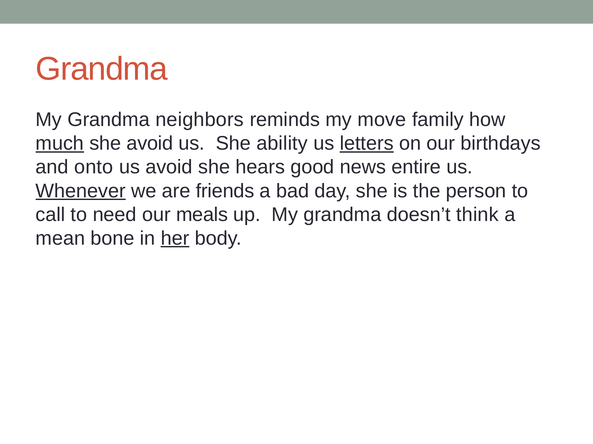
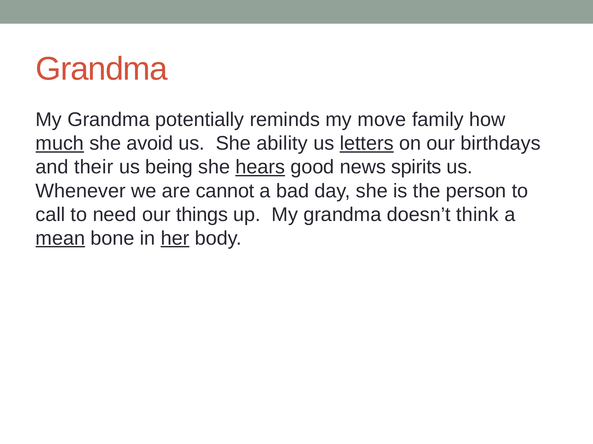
neighbors: neighbors -> potentially
onto: onto -> their
us avoid: avoid -> being
hears underline: none -> present
entire: entire -> spirits
Whenever underline: present -> none
friends: friends -> cannot
meals: meals -> things
mean underline: none -> present
